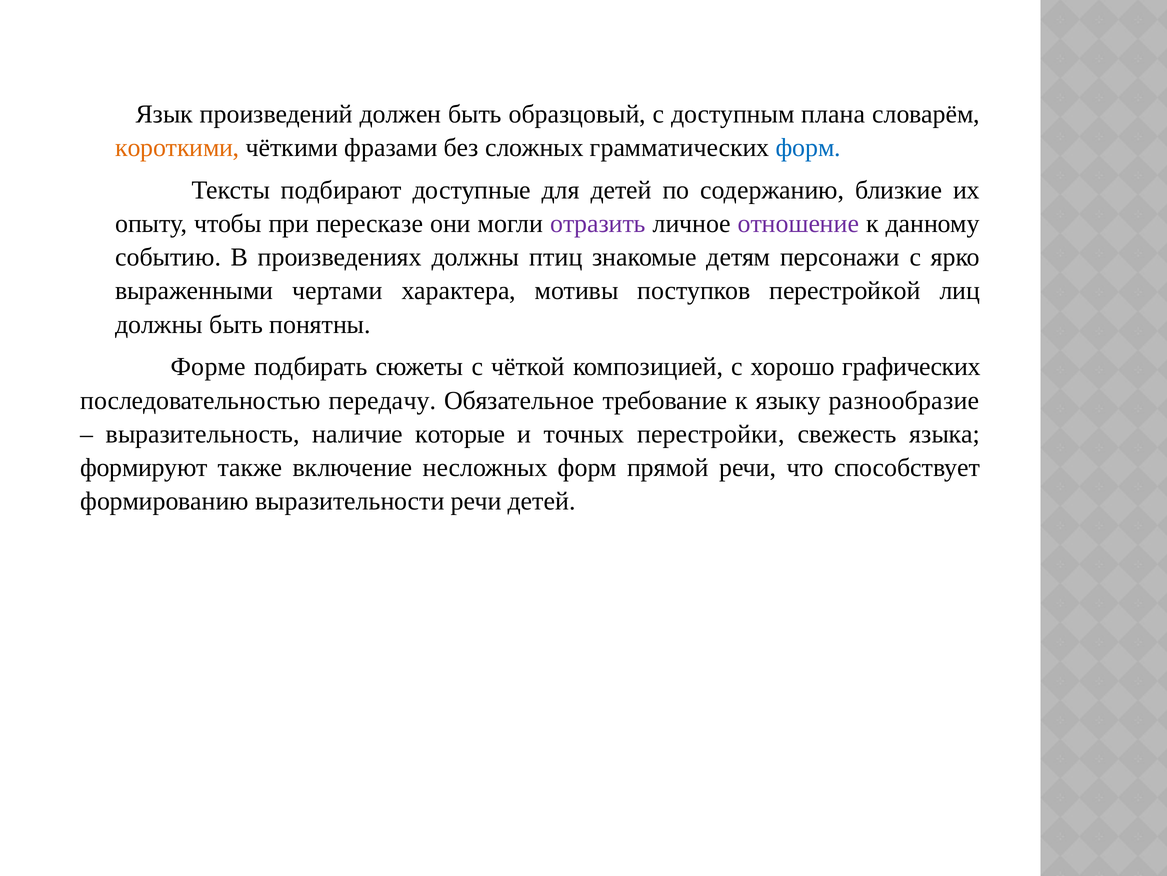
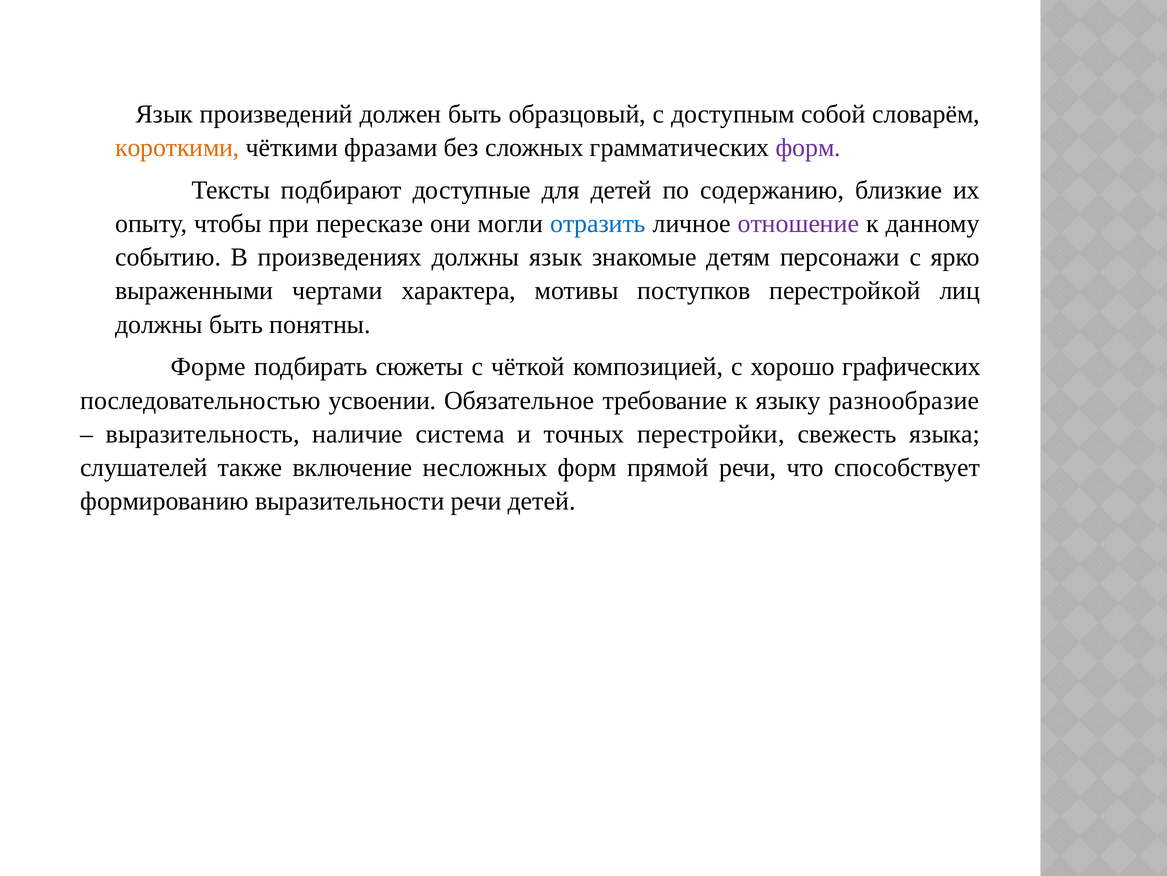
плана: плана -> собой
форм at (808, 148) colour: blue -> purple
отразить colour: purple -> blue
должны птиц: птиц -> язык
передачу: передачу -> усвоении
которые: которые -> система
формируют: формируют -> слушателей
